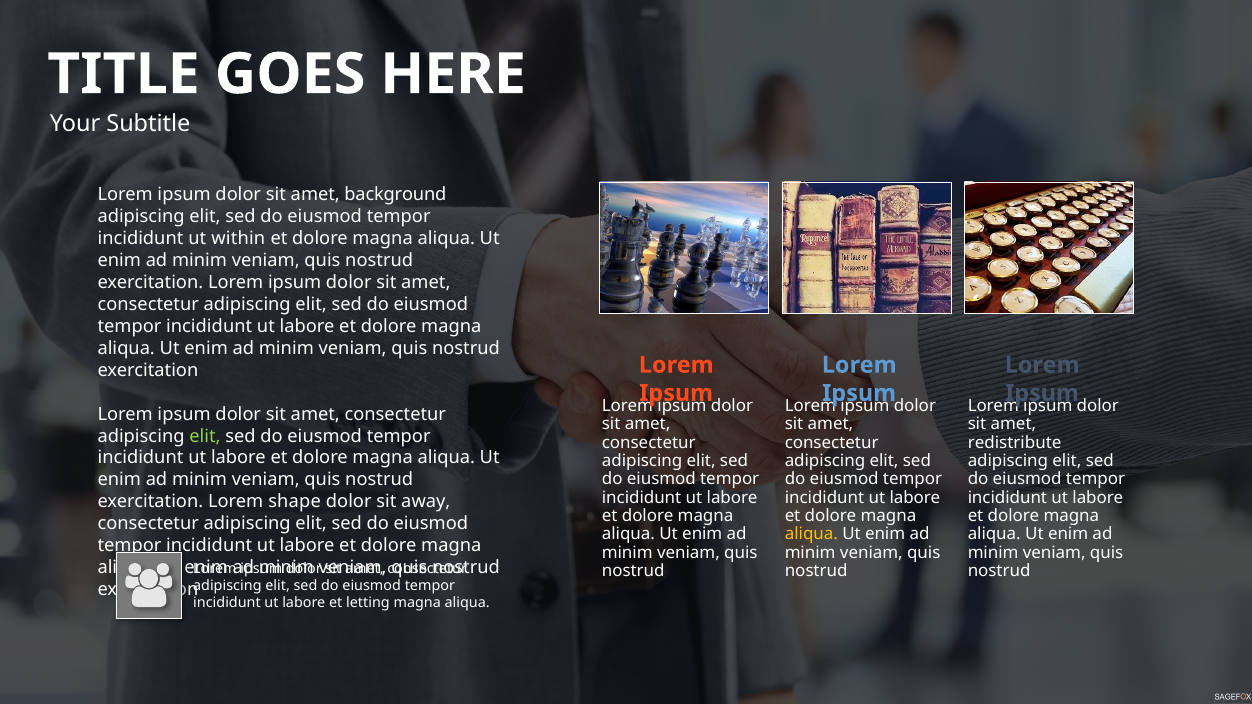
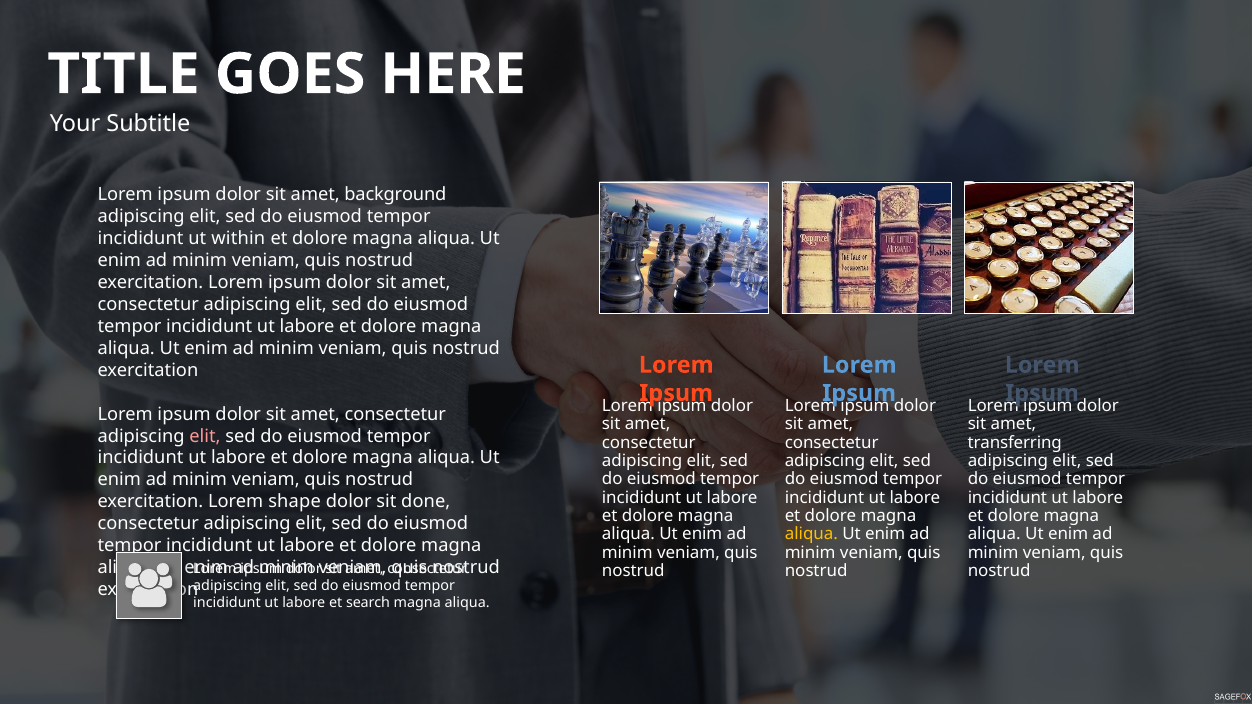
elit at (205, 436) colour: light green -> pink
redistribute: redistribute -> transferring
away: away -> done
letting: letting -> search
